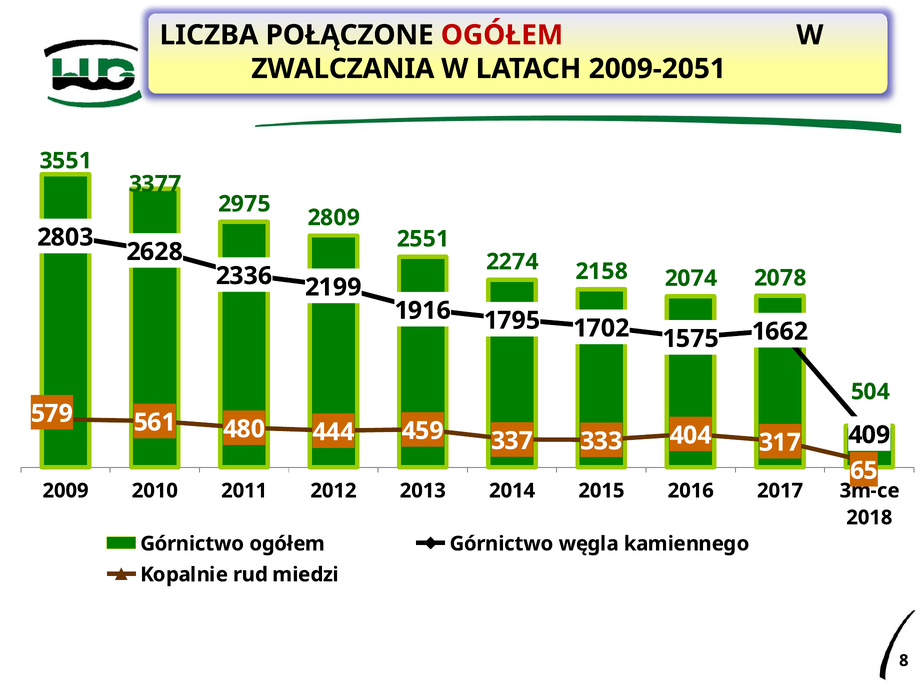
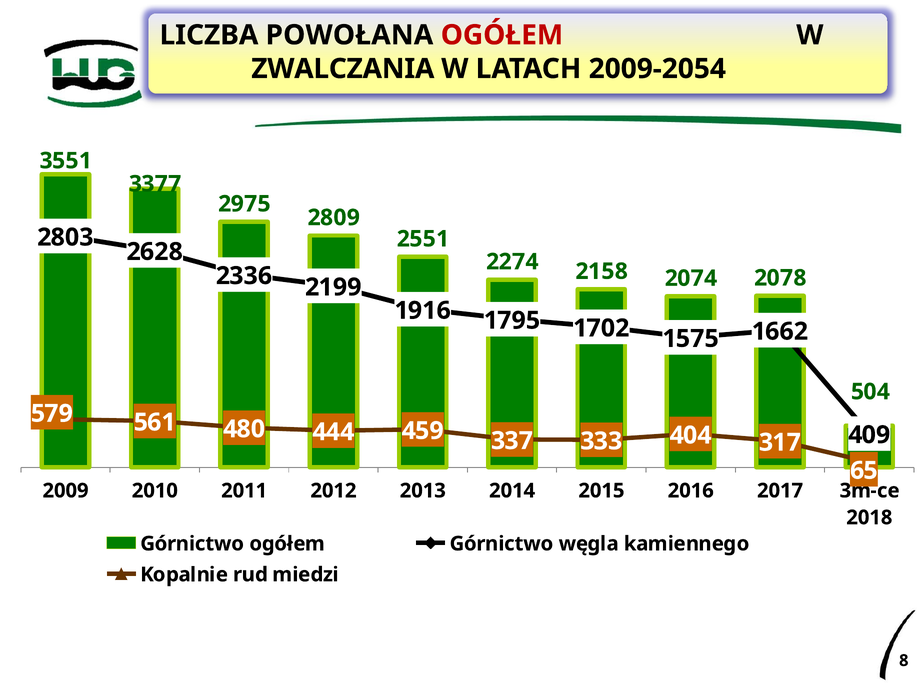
POŁĄCZONE: POŁĄCZONE -> POWOŁANA
2009-2051: 2009-2051 -> 2009-2054
